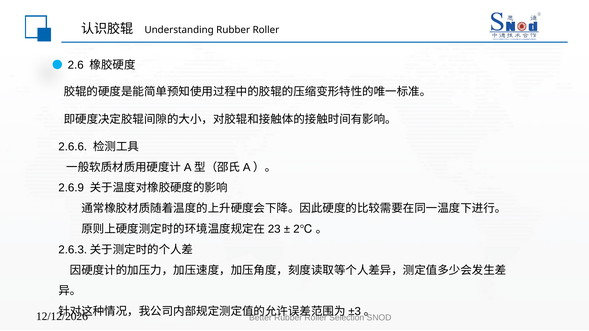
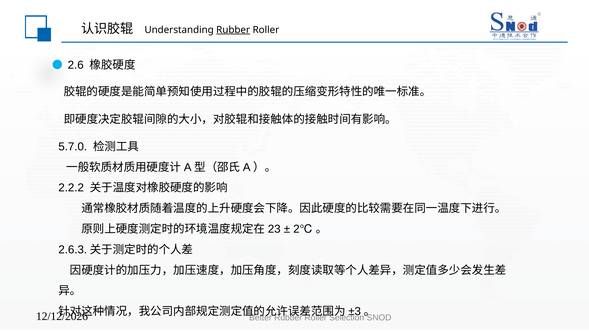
Rubber at (233, 30) underline: none -> present
2.6.6: 2.6.6 -> 5.7.0
2.6.9: 2.6.9 -> 2.2.2
